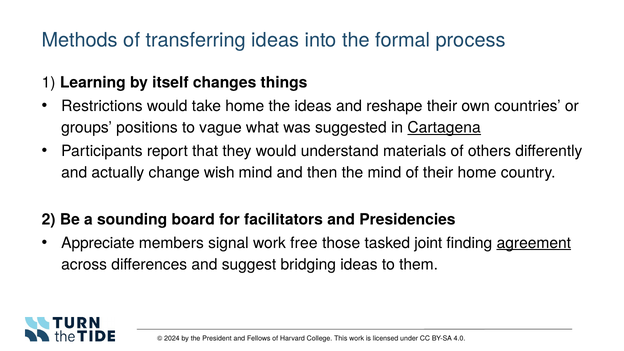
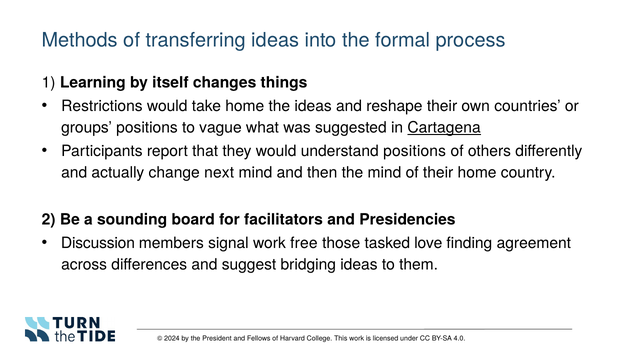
understand materials: materials -> positions
wish: wish -> next
Appreciate: Appreciate -> Discussion
joint: joint -> love
agreement underline: present -> none
